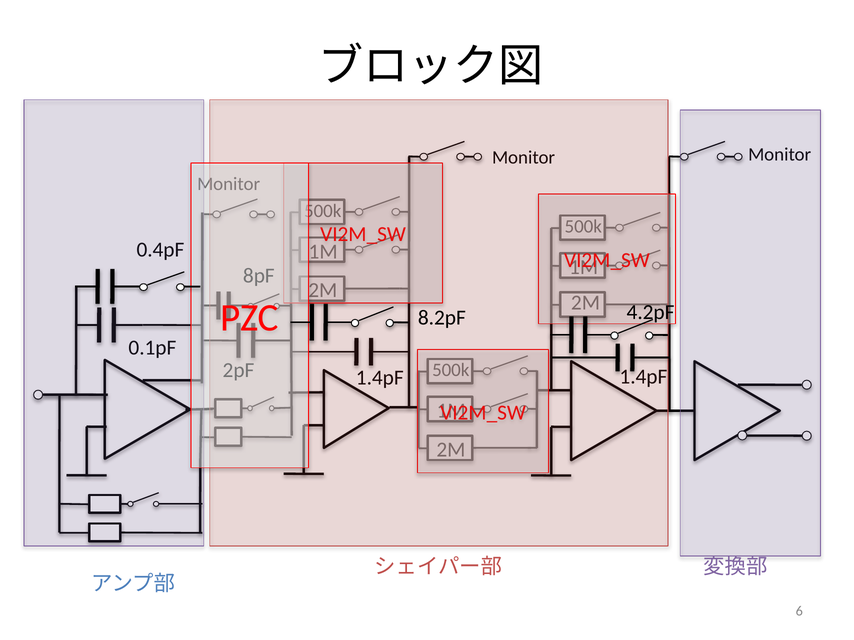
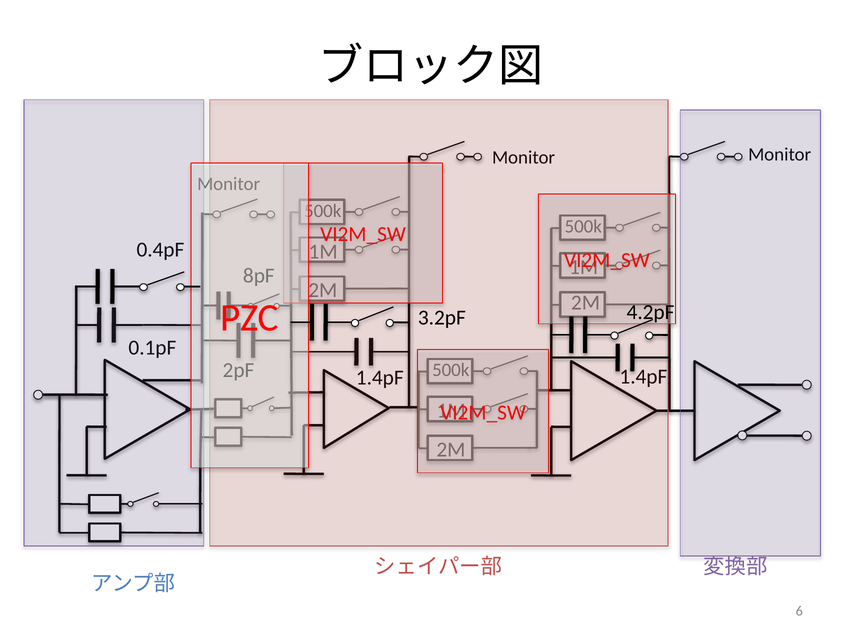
8.2pF: 8.2pF -> 3.2pF
